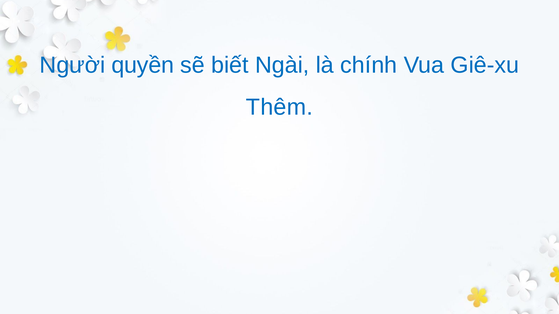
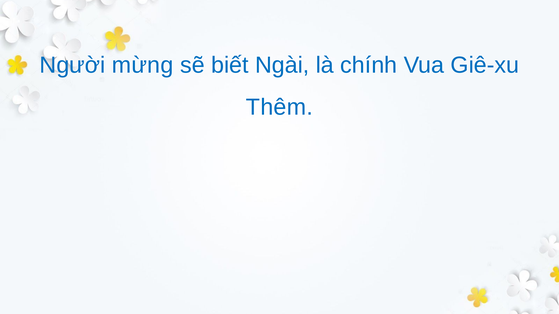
quyền: quyền -> mừng
